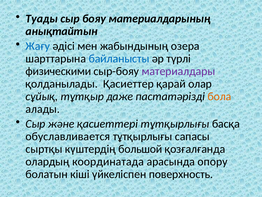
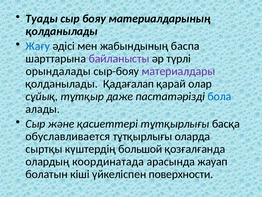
анықтайтын at (62, 31): анықтайтын -> қолданылады
озера: озера -> баспа
байланысты colour: blue -> purple
физическими: физическими -> орындалады
Қасиеттер: Қасиеттер -> Қадағалап
бола colour: orange -> blue
сапасы: сапасы -> оларда
опору: опору -> жауап
поверхность: поверхность -> поверхности
